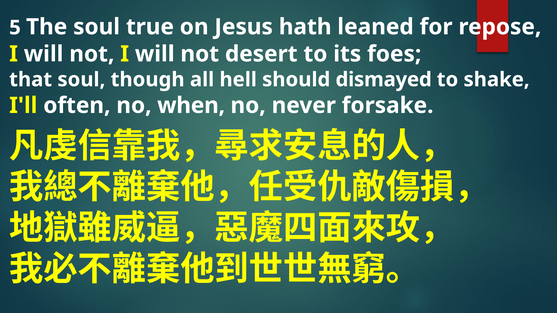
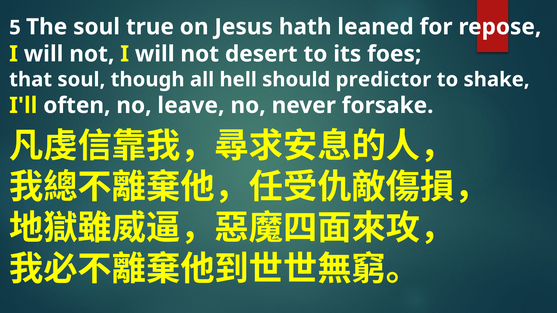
dismayed: dismayed -> predictor
when: when -> leave
